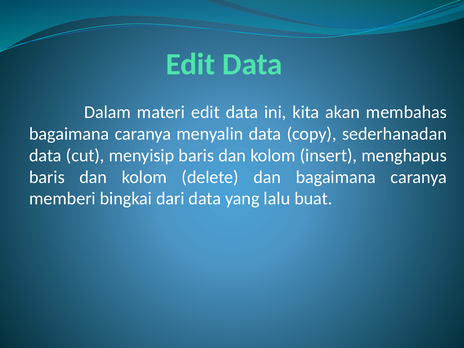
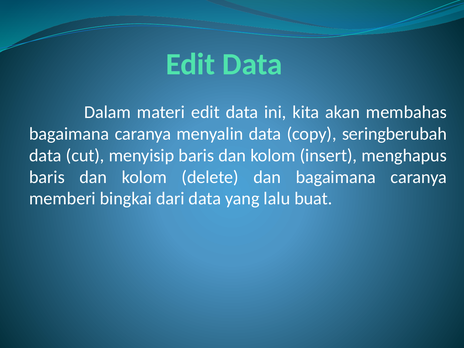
sederhanadan: sederhanadan -> seringberubah
